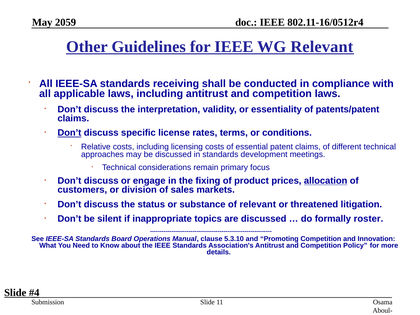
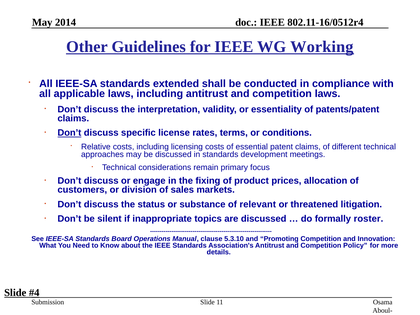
2059: 2059 -> 2014
WG Relevant: Relevant -> Working
receiving: receiving -> extended
allocation underline: present -> none
